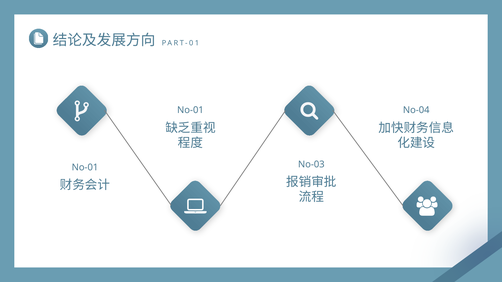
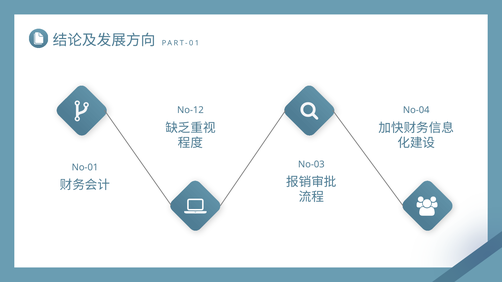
No-01 at (190, 110): No-01 -> No-12
